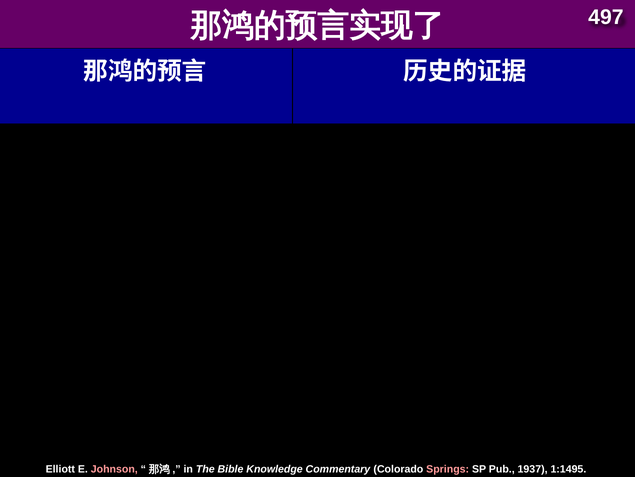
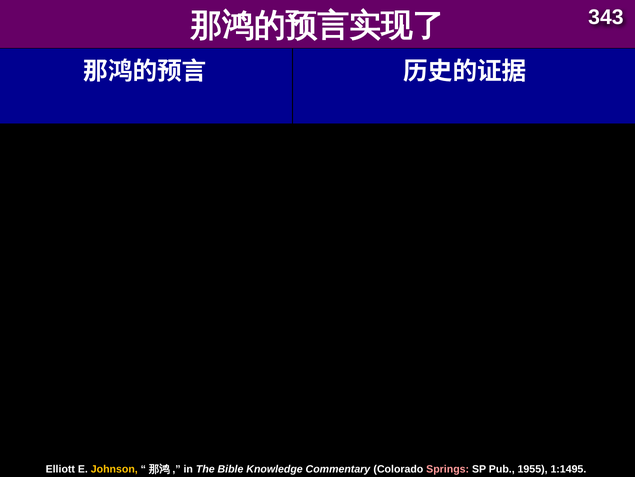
497: 497 -> 343
Johnson colour: pink -> yellow
1937: 1937 -> 1955
